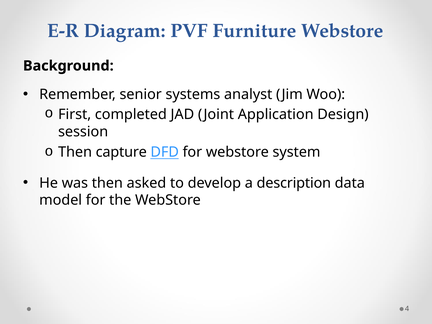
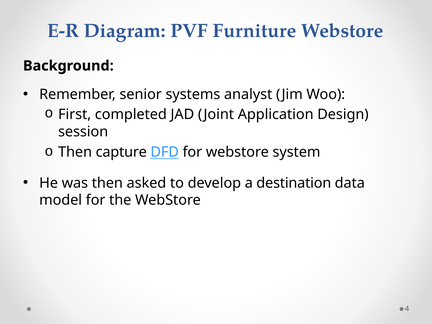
description: description -> destination
